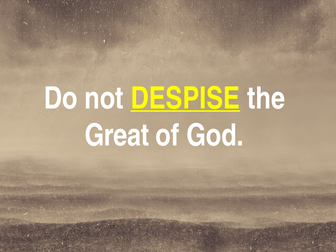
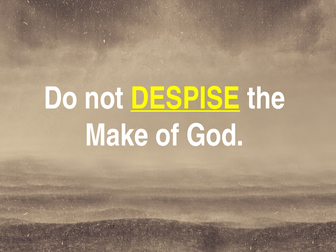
Great: Great -> Make
